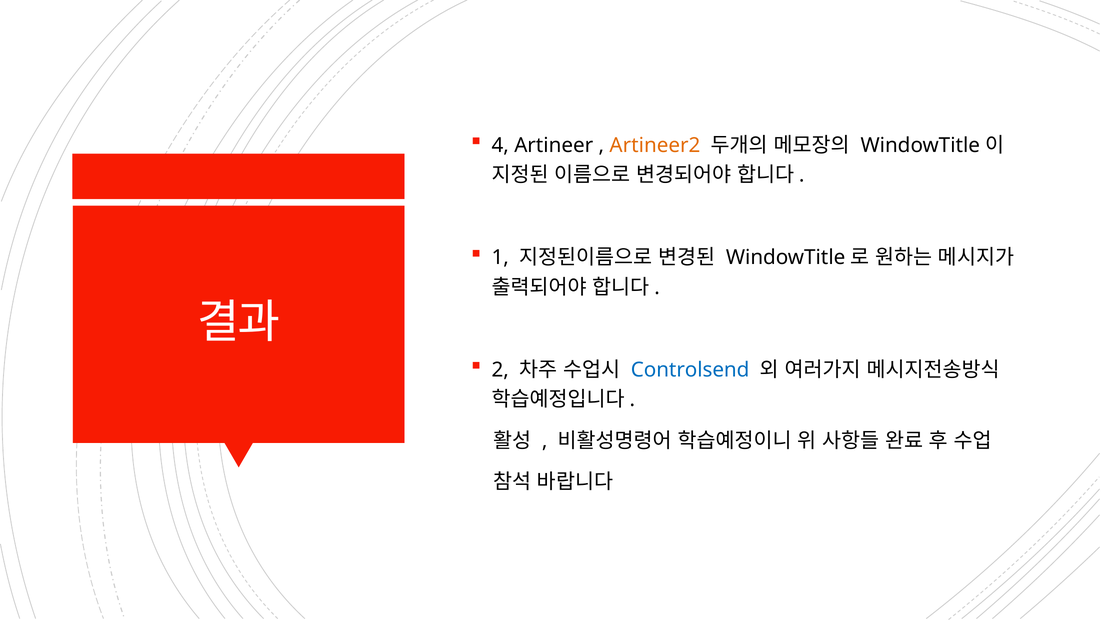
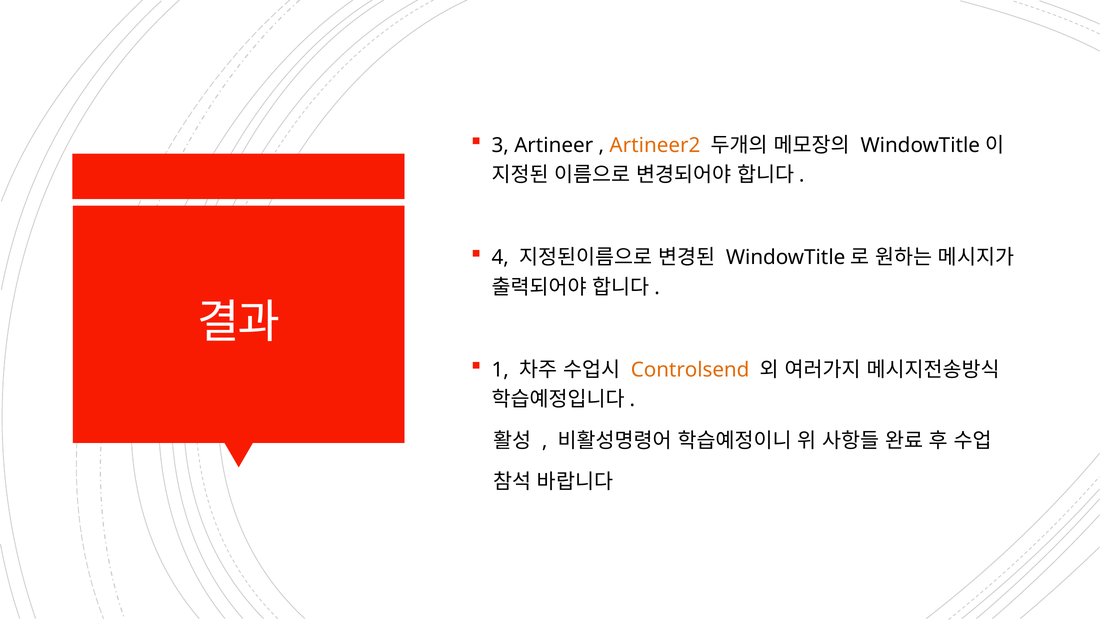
4: 4 -> 3
1: 1 -> 4
2: 2 -> 1
Controlsend colour: blue -> orange
